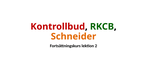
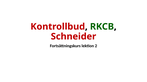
Schneider colour: orange -> red
